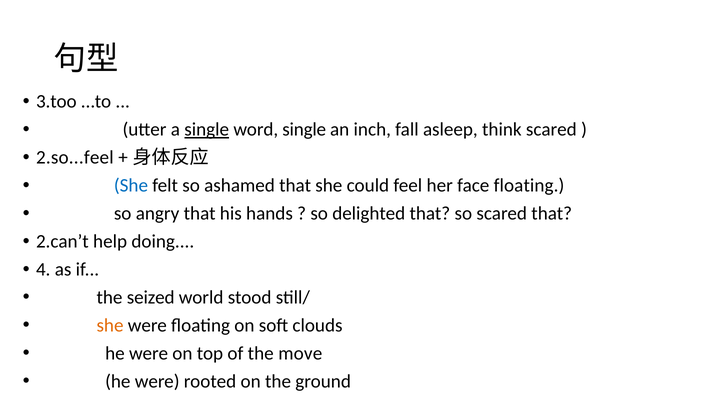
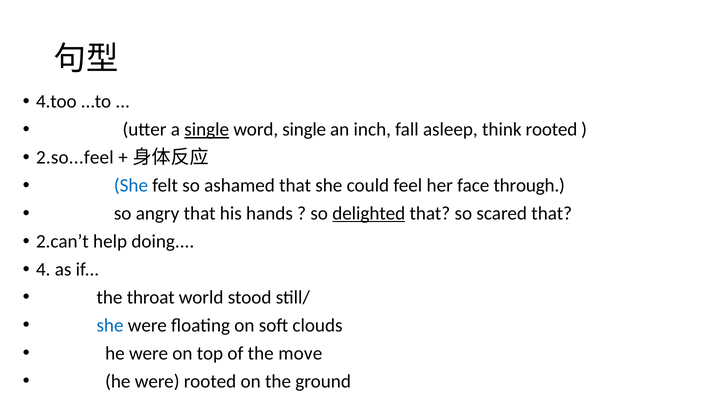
3.too: 3.too -> 4.too
think scared: scared -> rooted
face floating: floating -> through
delighted underline: none -> present
seized: seized -> throat
she at (110, 325) colour: orange -> blue
